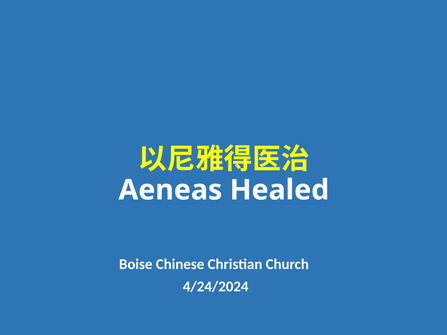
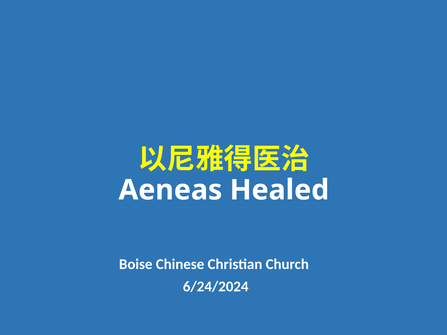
4/24/2024: 4/24/2024 -> 6/24/2024
